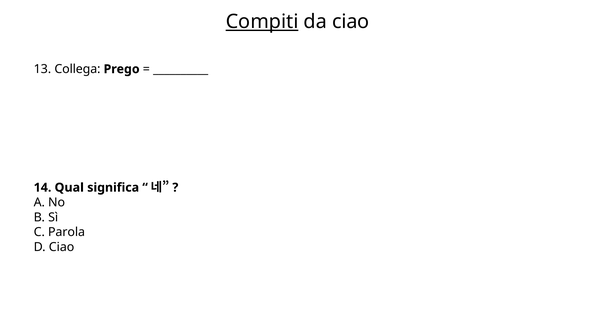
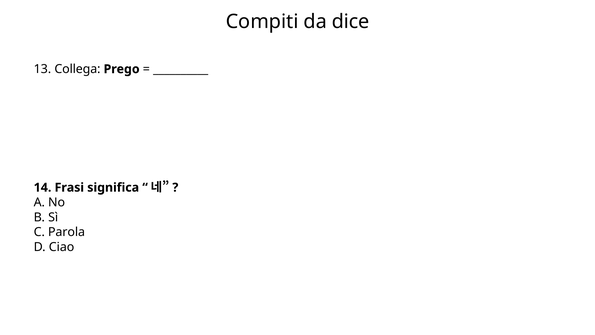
Compiti underline: present -> none
da ciao: ciao -> dice
Qual: Qual -> Frasi
